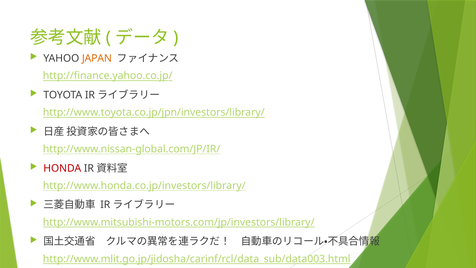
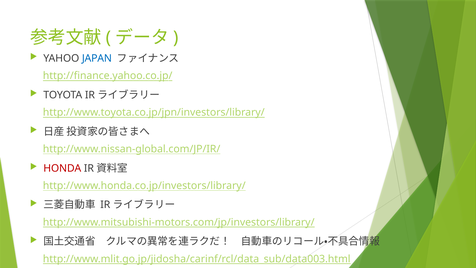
JAPAN colour: orange -> blue
